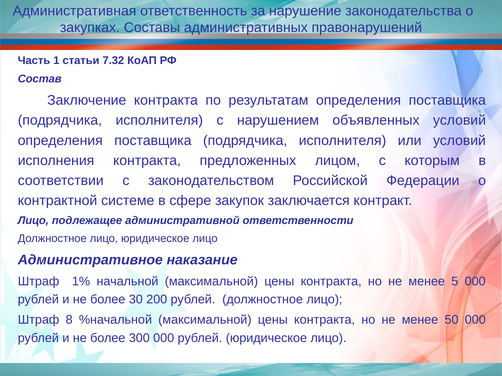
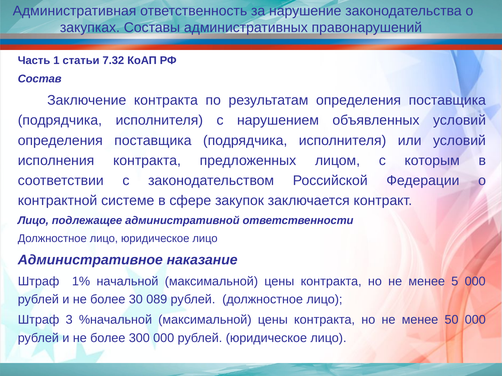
200: 200 -> 089
8: 8 -> 3
